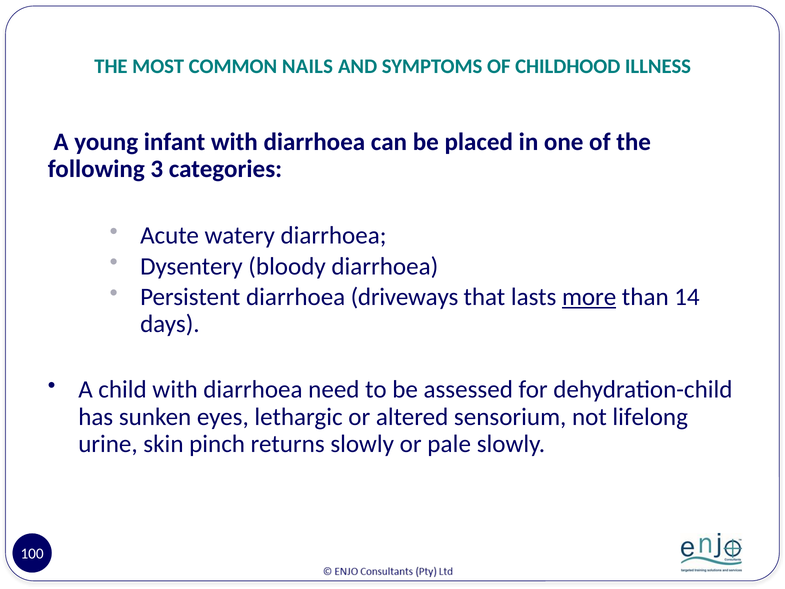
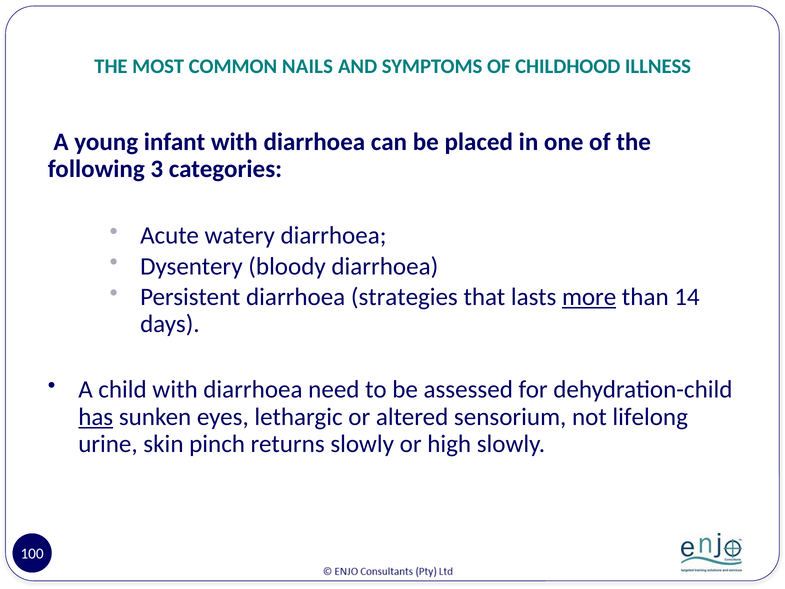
driveways: driveways -> strategies
has underline: none -> present
pale: pale -> high
